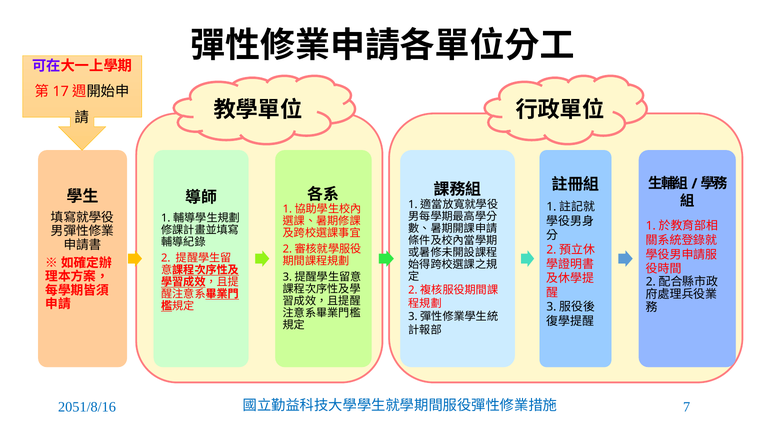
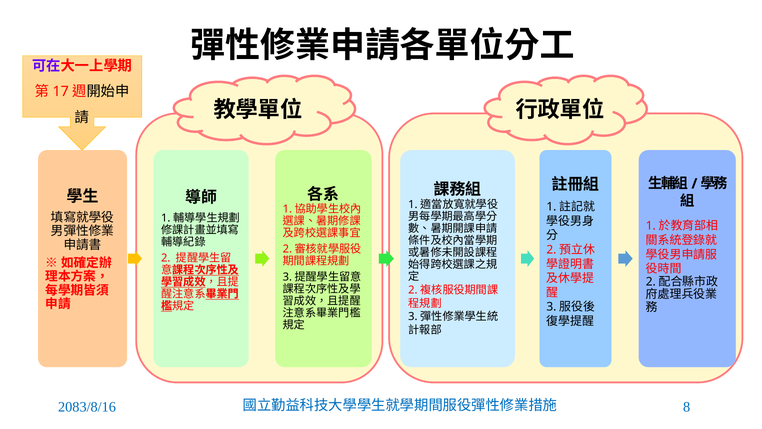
7: 7 -> 8
2051/8/16: 2051/8/16 -> 2083/8/16
